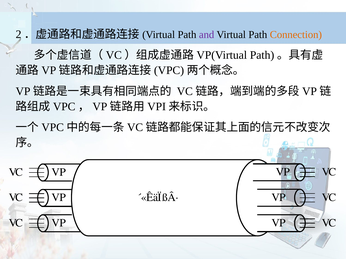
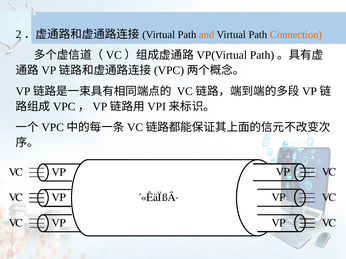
and colour: purple -> orange
